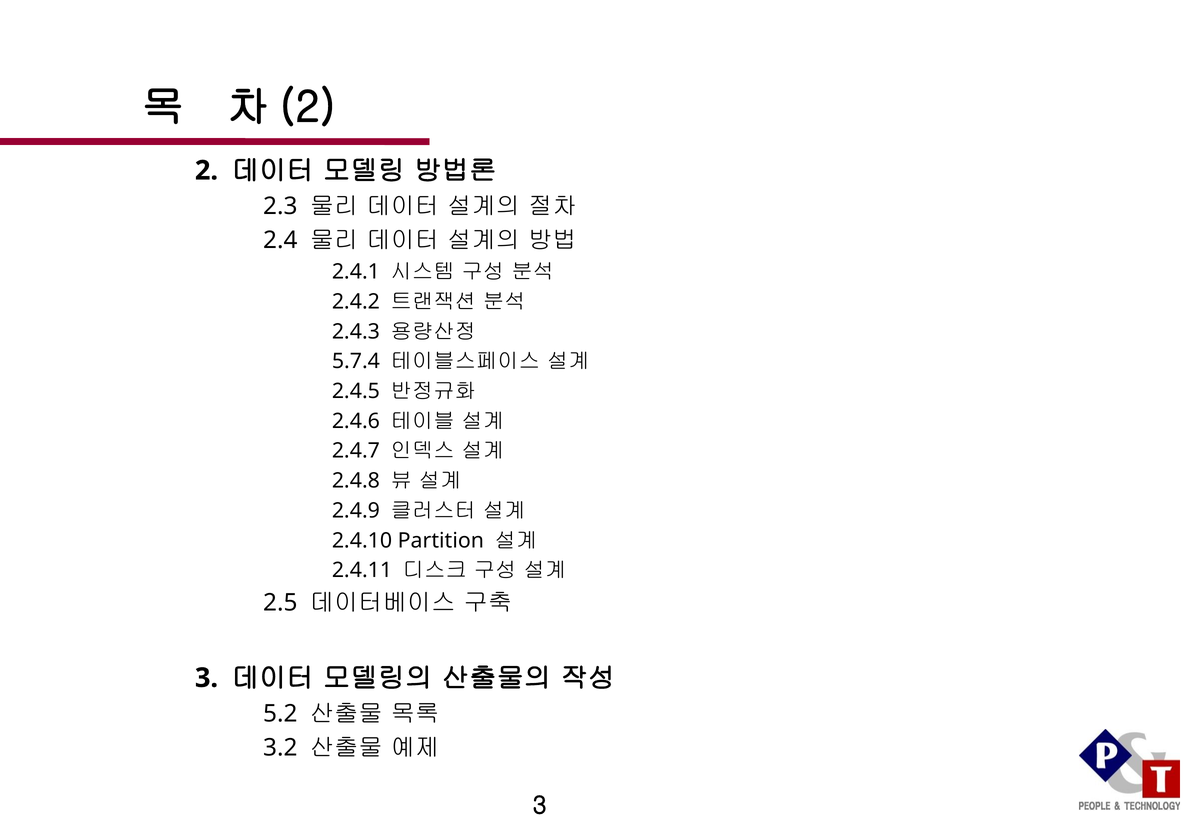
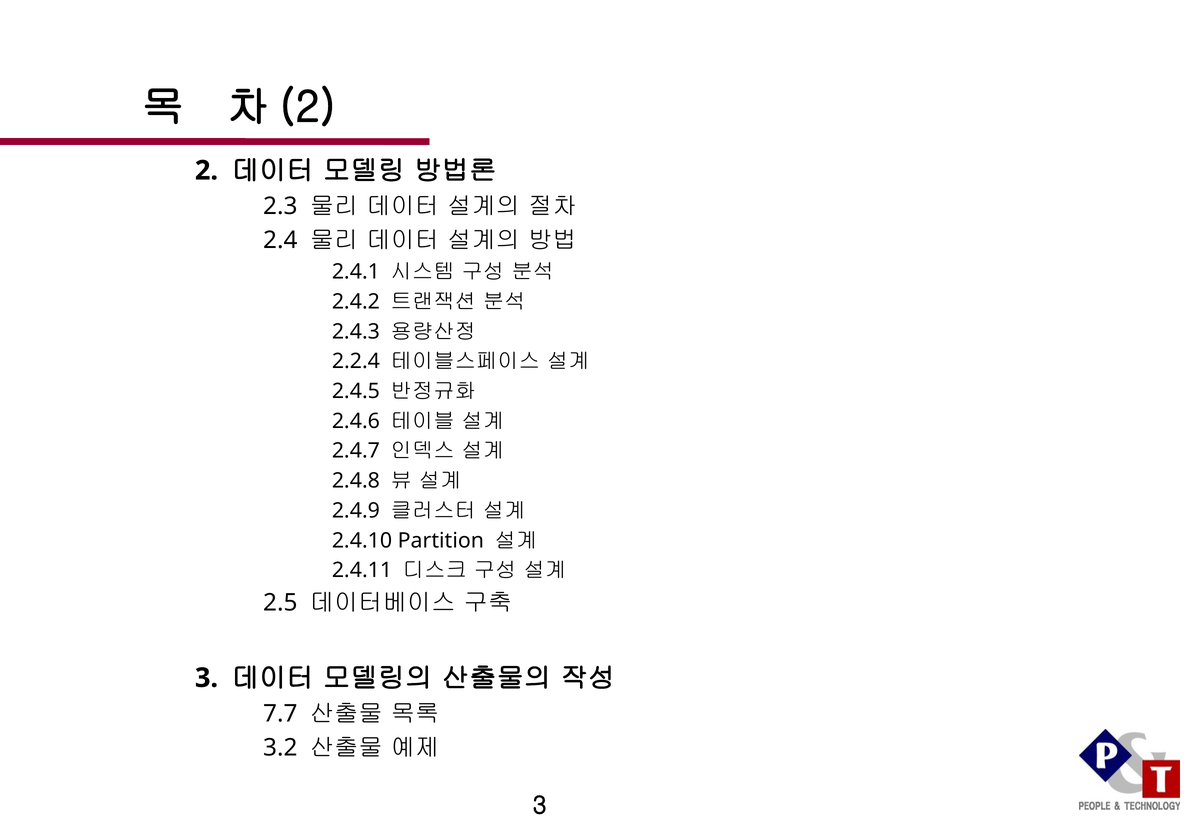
5.7.4: 5.7.4 -> 2.2.4
5.2: 5.2 -> 7.7
